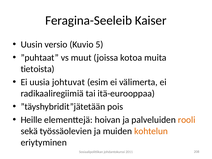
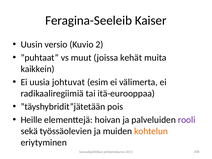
5: 5 -> 2
kotoa: kotoa -> kehät
tietoista: tietoista -> kaikkein
rooli colour: orange -> purple
